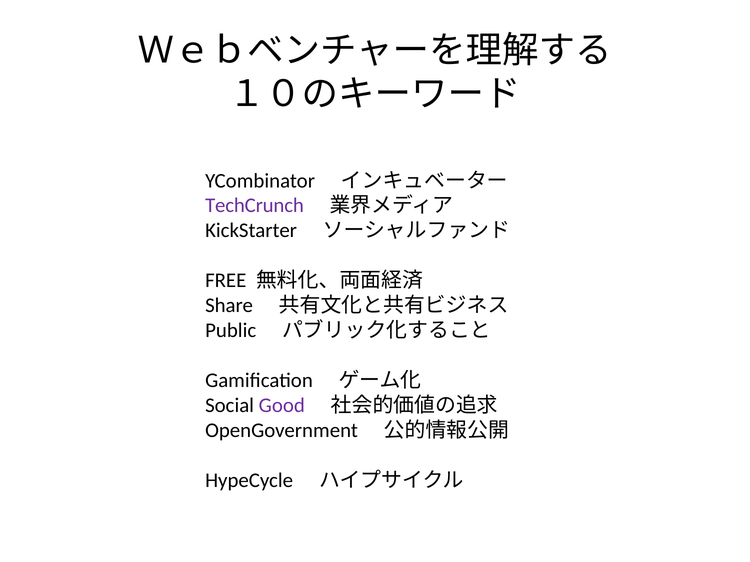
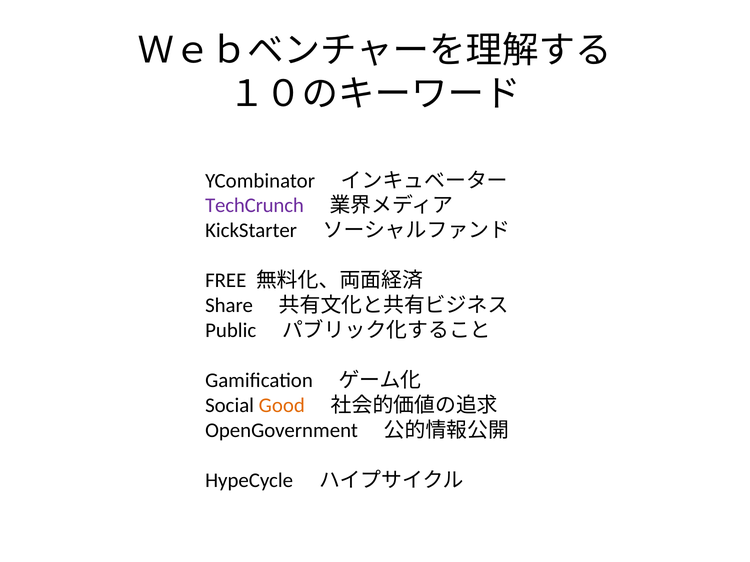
Good colour: purple -> orange
